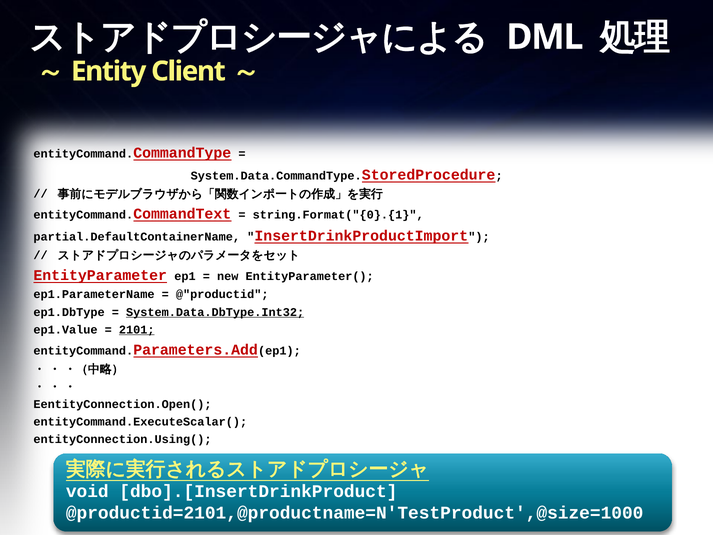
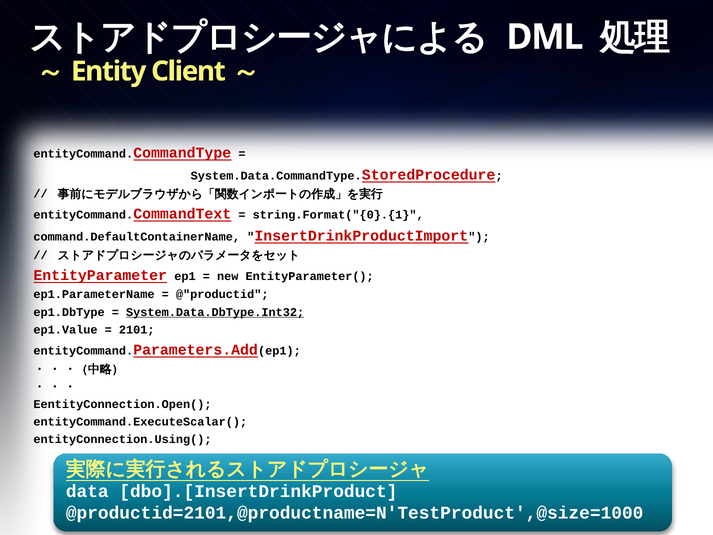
partial.DefaultContainerName: partial.DefaultContainerName -> command.DefaultContainerName
2101 underline: present -> none
void: void -> data
